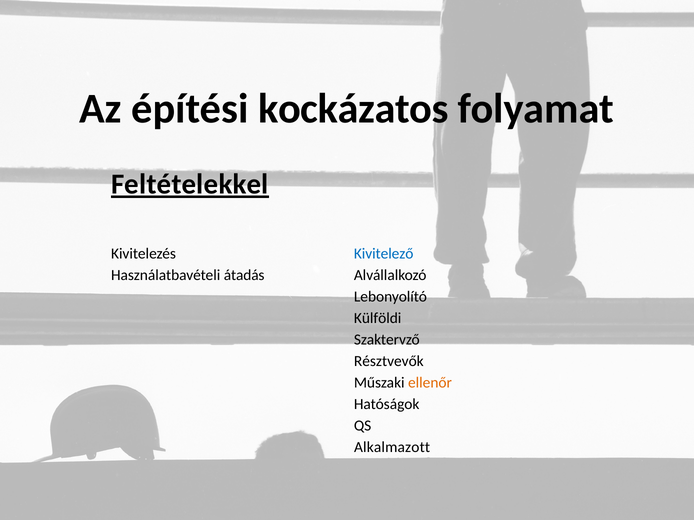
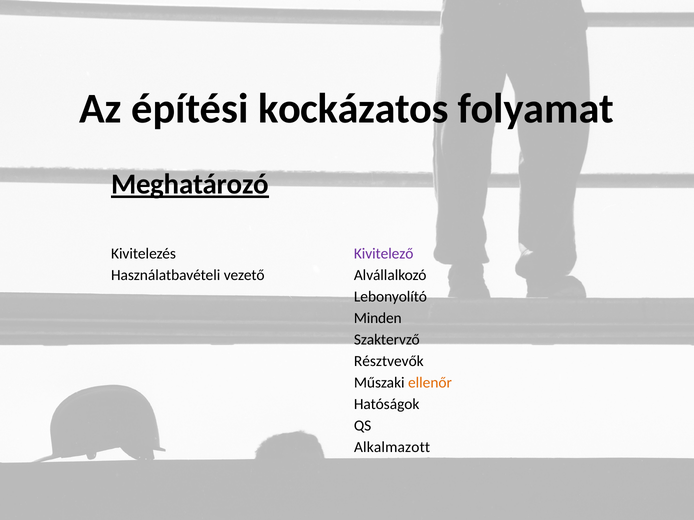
Feltételekkel: Feltételekkel -> Meghatározó
Kivitelező colour: blue -> purple
átadás: átadás -> vezető
Külföldi: Külföldi -> Minden
